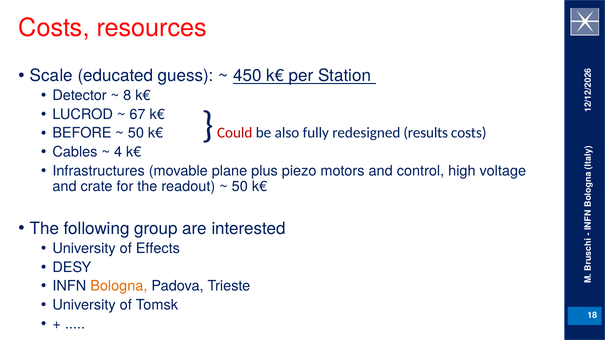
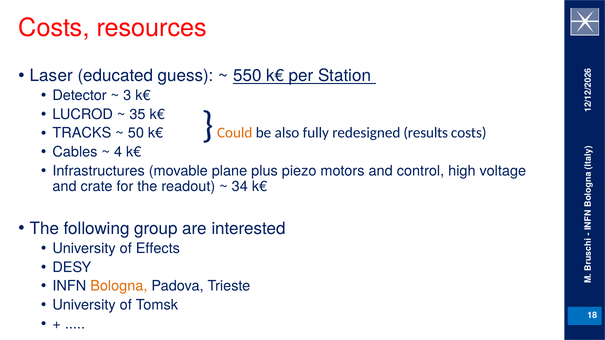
Scale: Scale -> Laser
450: 450 -> 550
8: 8 -> 3
67: 67 -> 35
Could colour: red -> orange
BEFORE: BEFORE -> TRACKS
50 at (240, 187): 50 -> 34
